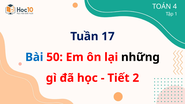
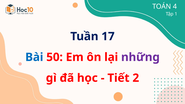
những colour: black -> purple
